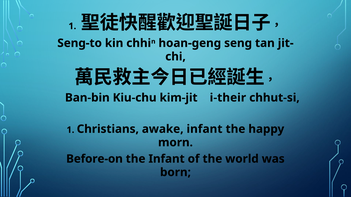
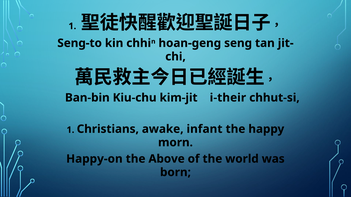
Before-on: Before-on -> Happy-on
the Infant: Infant -> Above
